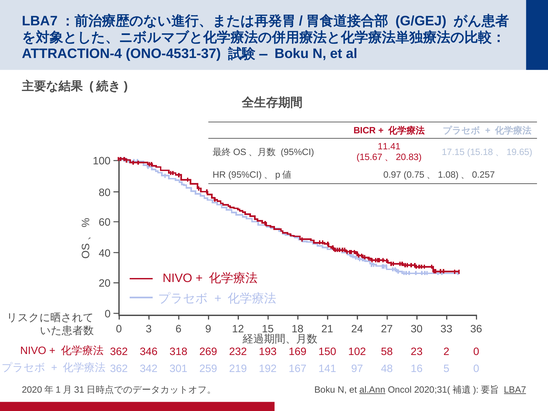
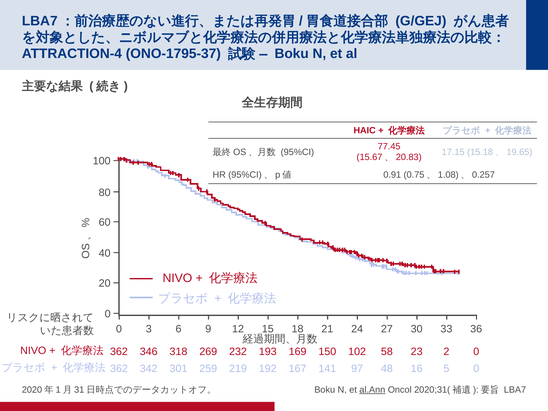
ONO-4531-37: ONO-4531-37 -> ONO-1795-37
BICR: BICR -> HAIC
11.41: 11.41 -> 77.45
0.97: 0.97 -> 0.91
LBA7 underline: present -> none
